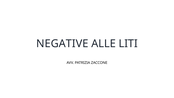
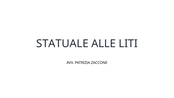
NEGATIVE: NEGATIVE -> STATUALE
